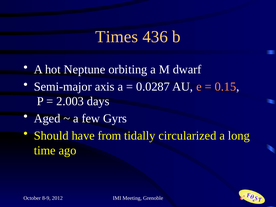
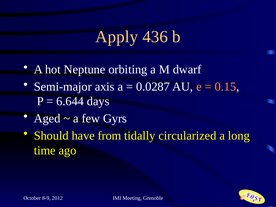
Times: Times -> Apply
2.003: 2.003 -> 6.644
